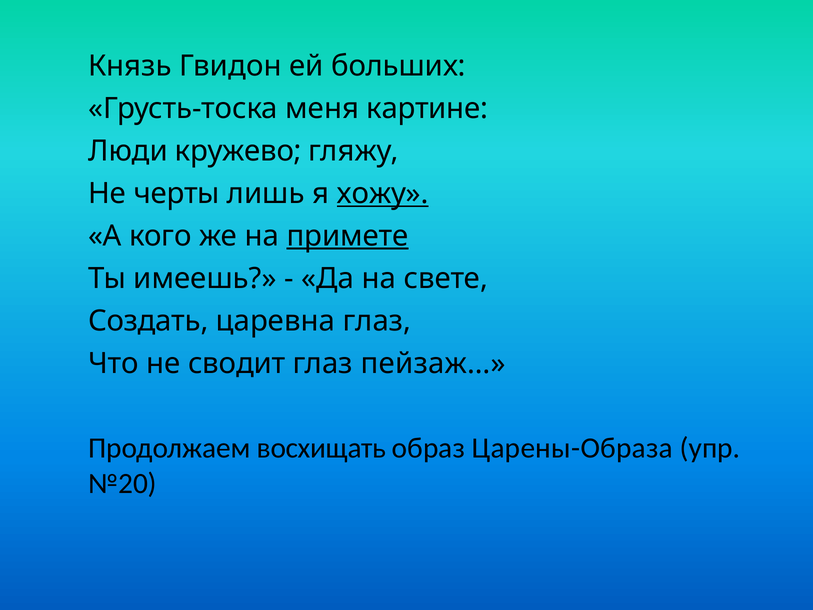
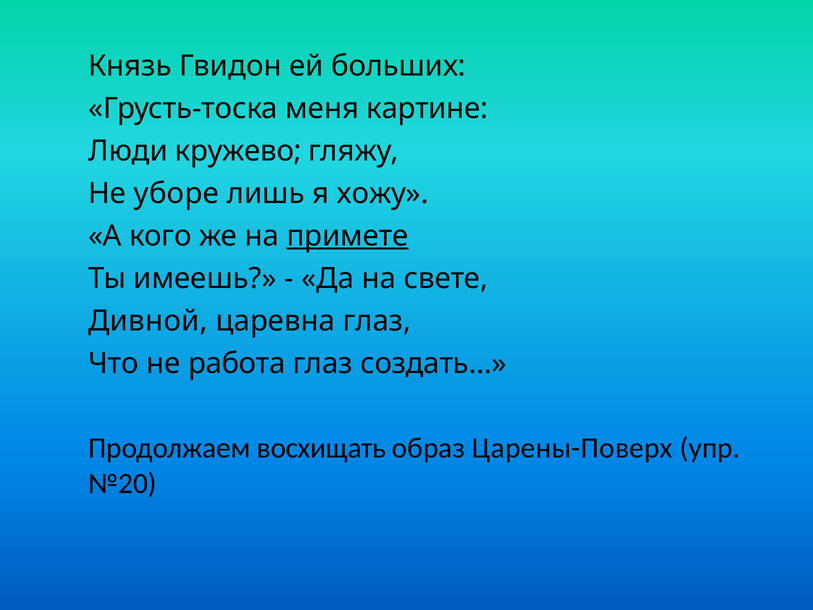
черты: черты -> уборе
хожу underline: present -> none
Создать: Создать -> Дивной
сводит: сводит -> работа
пейзаж…: пейзаж… -> создать…
Царены-Образа: Царены-Образа -> Царены-Поверх
